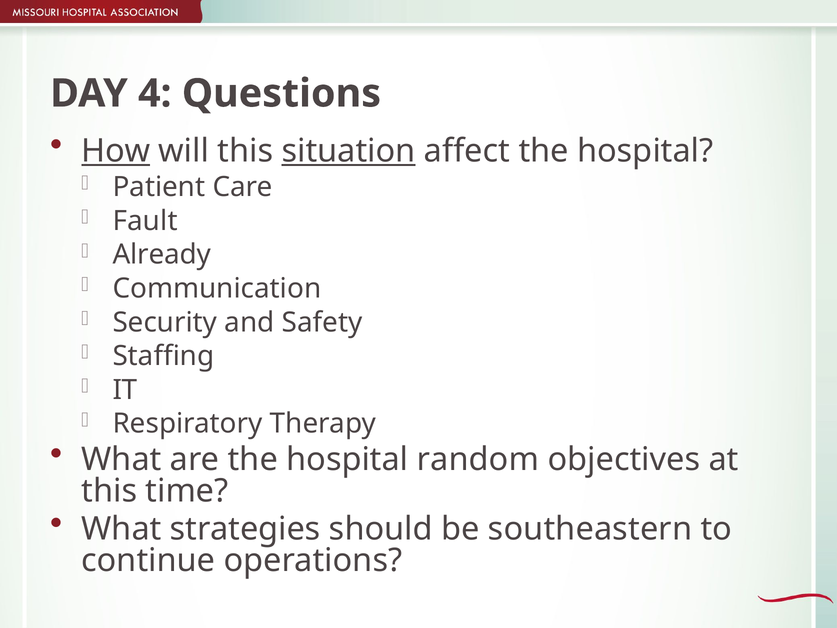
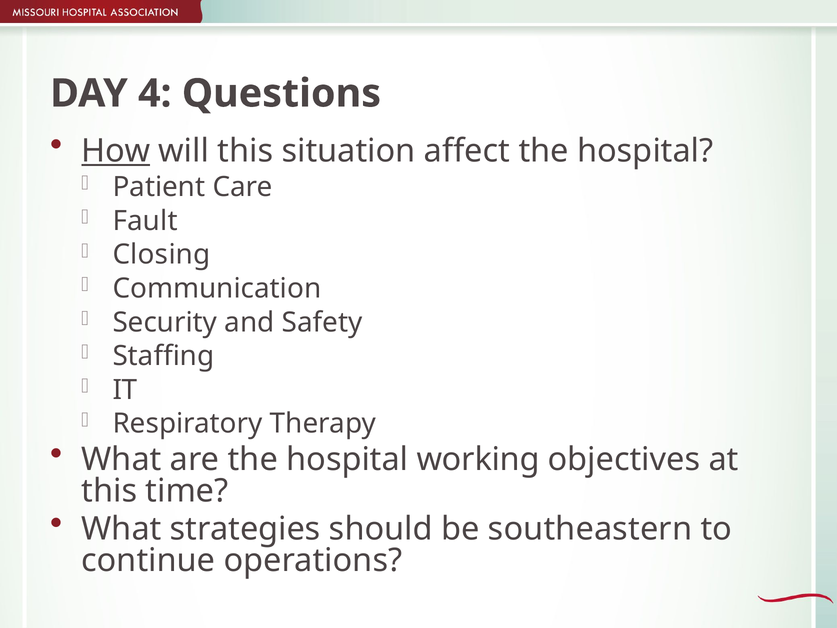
situation underline: present -> none
Already: Already -> Closing
random: random -> working
